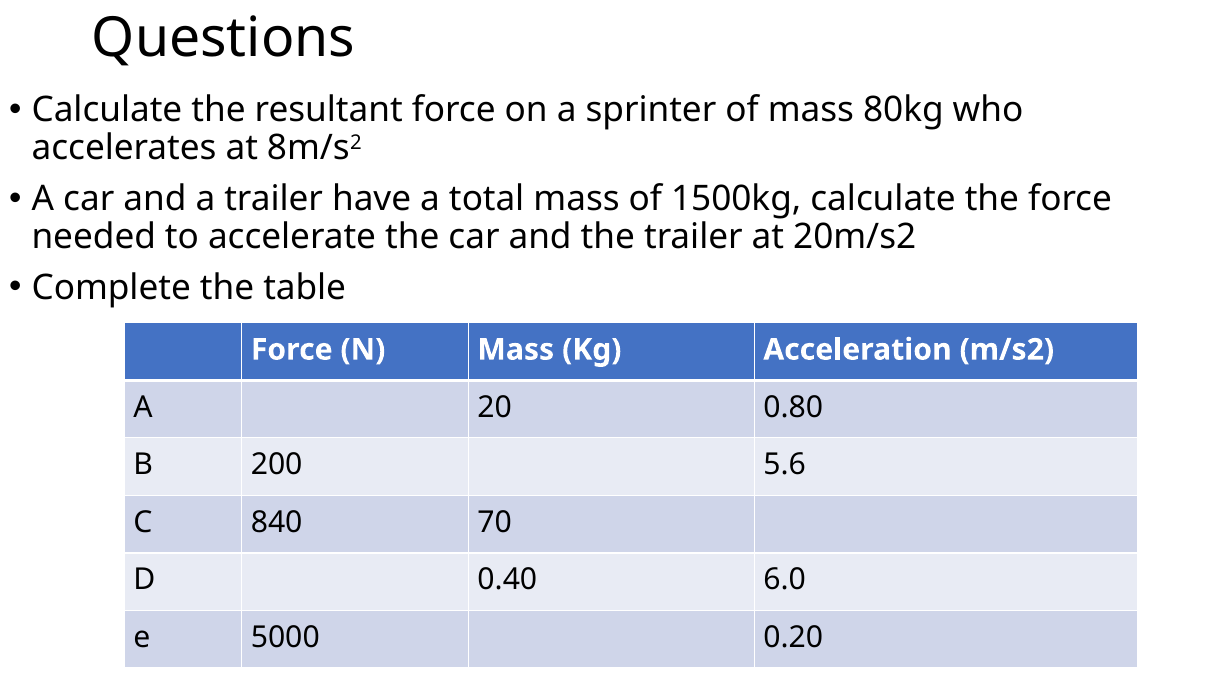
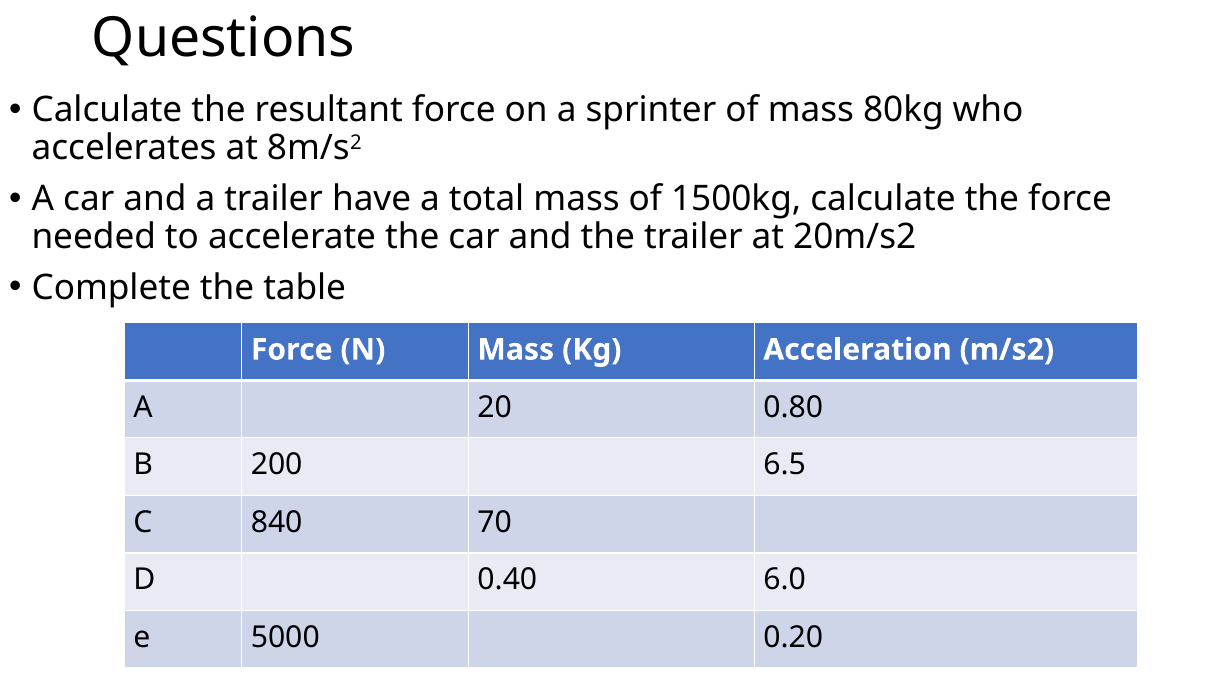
5.6: 5.6 -> 6.5
